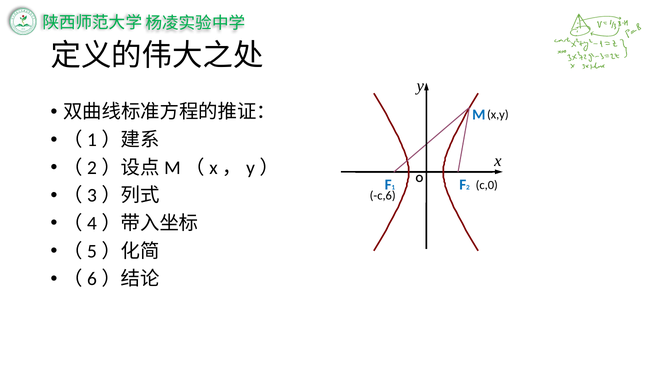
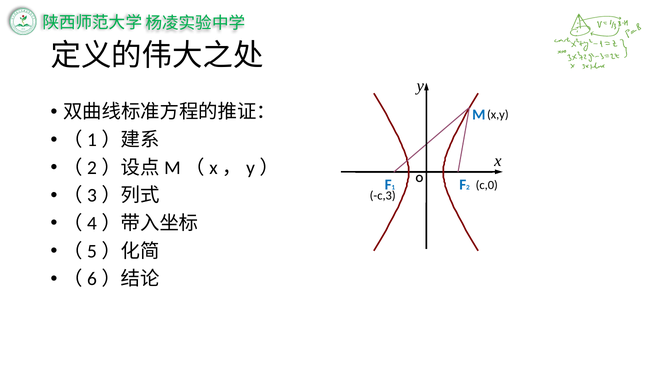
c,6: c,6 -> c,3
